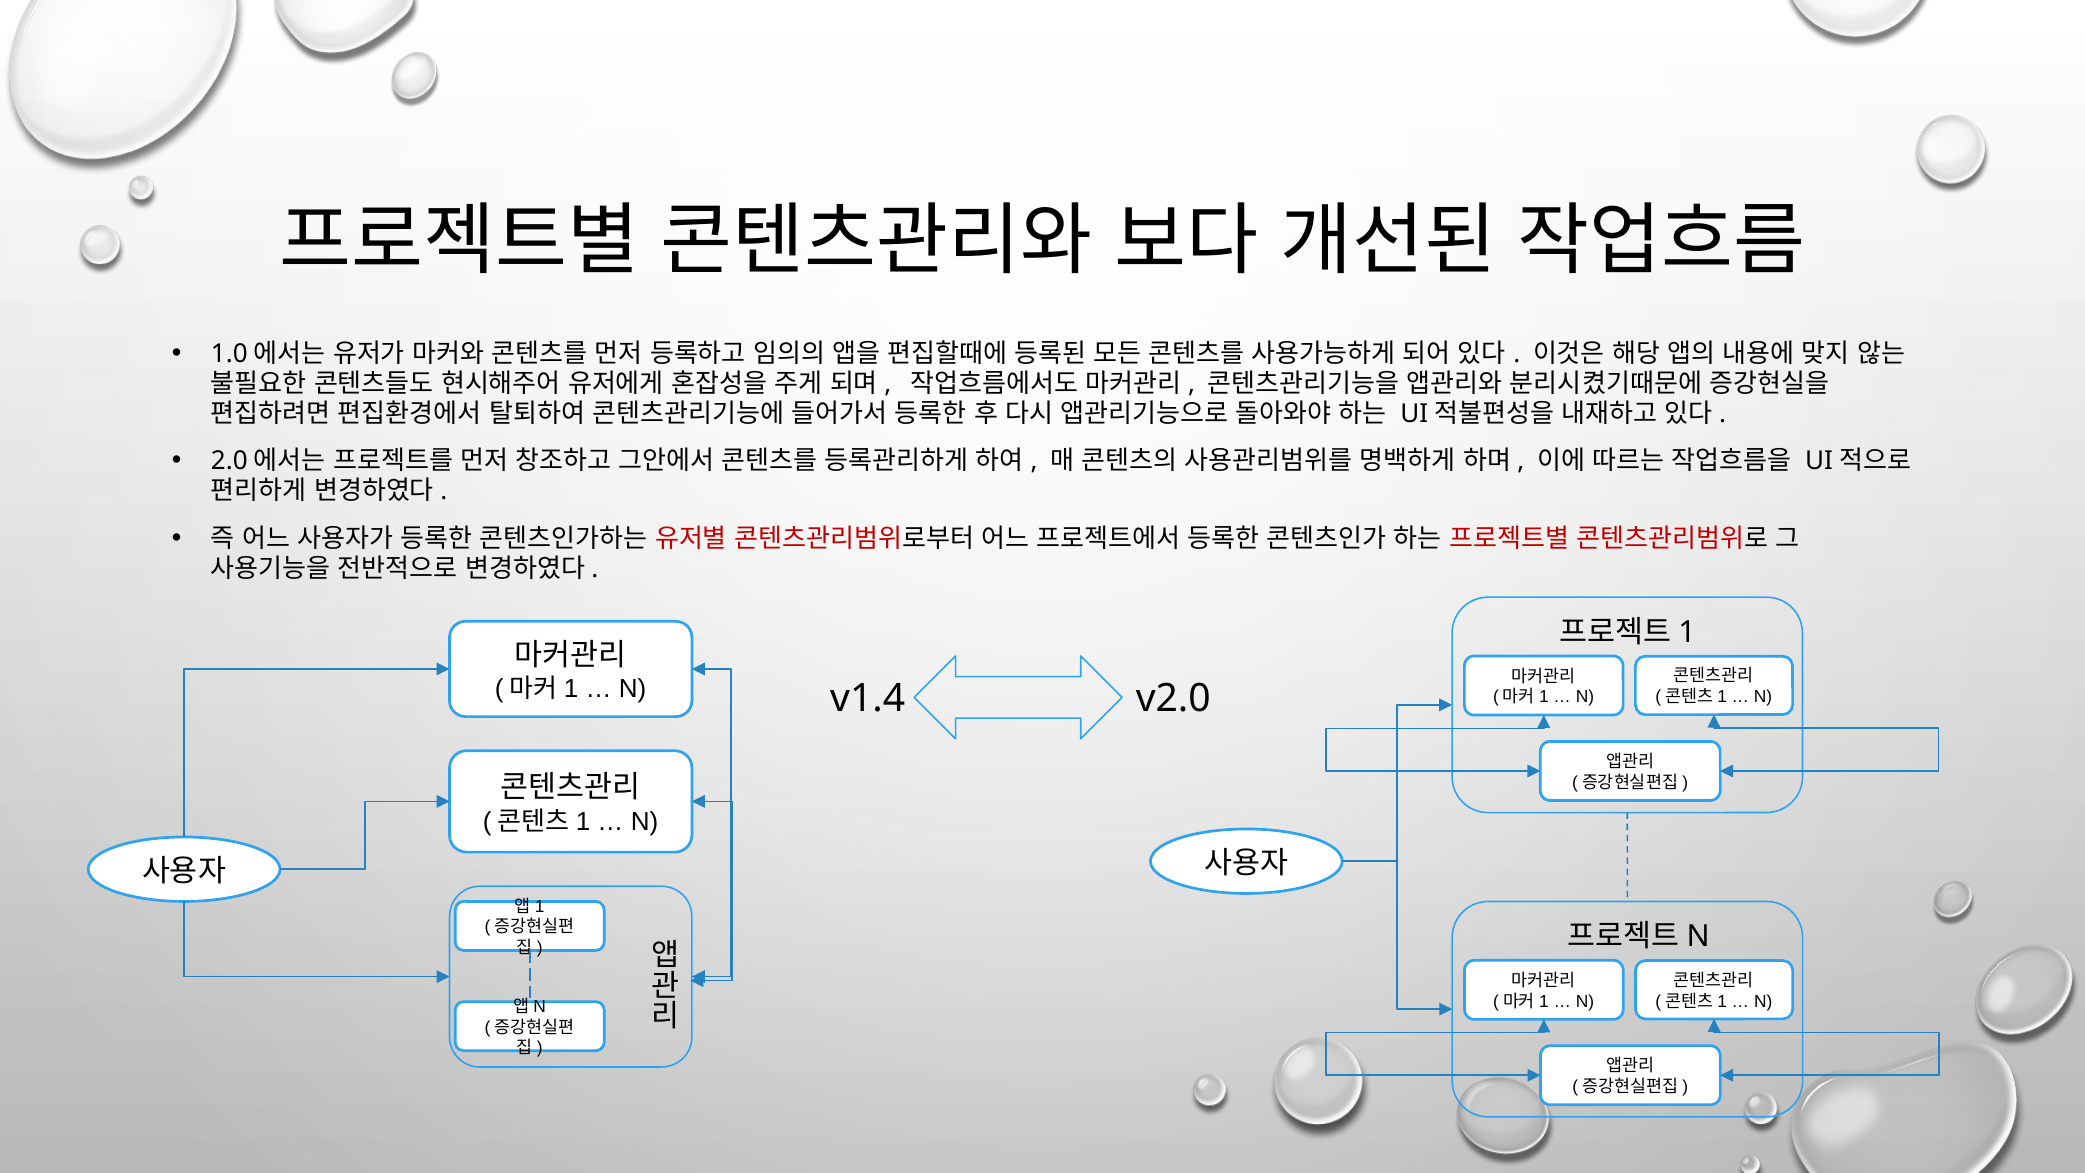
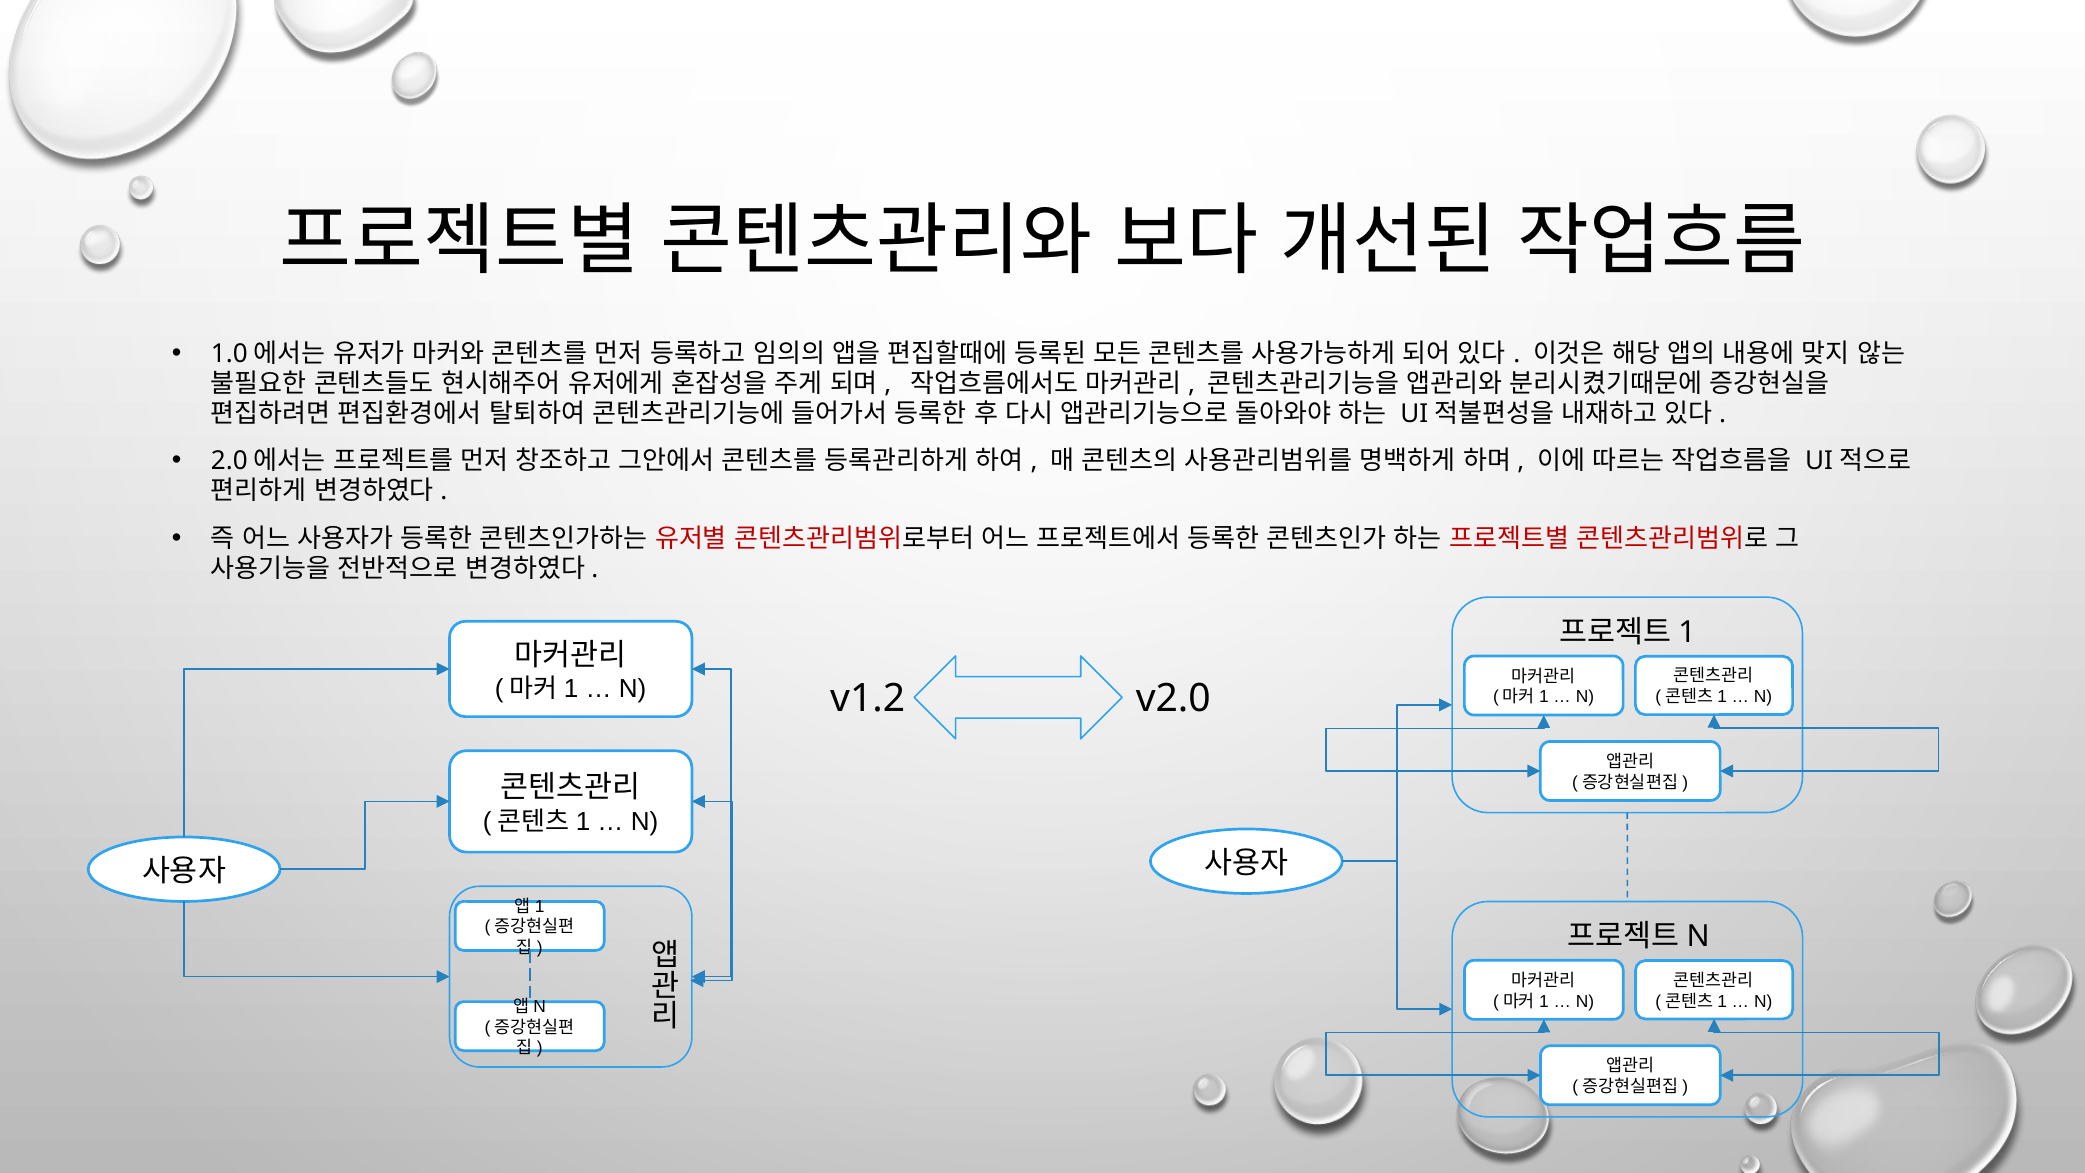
v1.4: v1.4 -> v1.2
